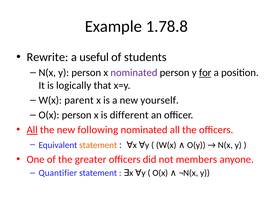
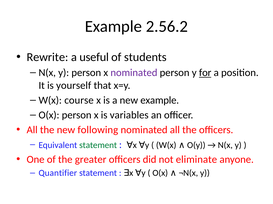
1.78.8: 1.78.8 -> 2.56.2
logically: logically -> yourself
parent: parent -> course
new yourself: yourself -> example
different: different -> variables
All at (32, 130) underline: present -> none
statement at (98, 146) colour: orange -> green
members: members -> eliminate
